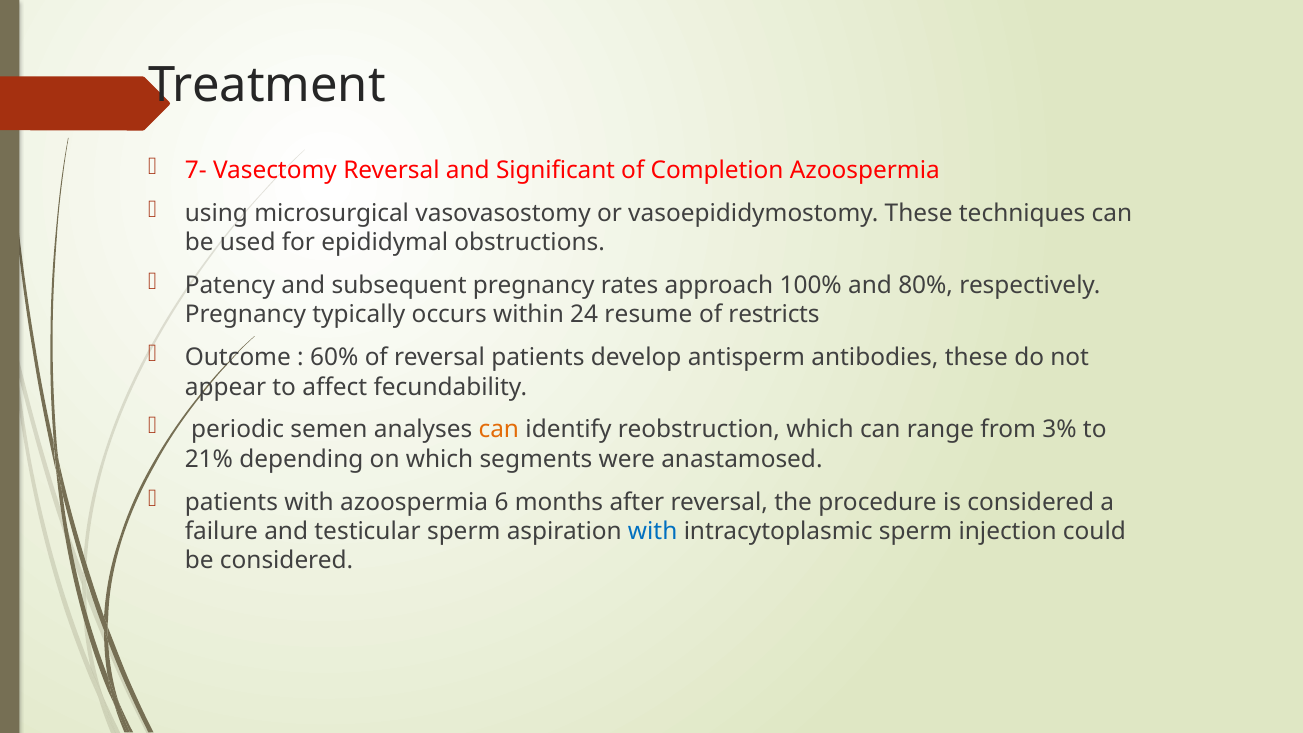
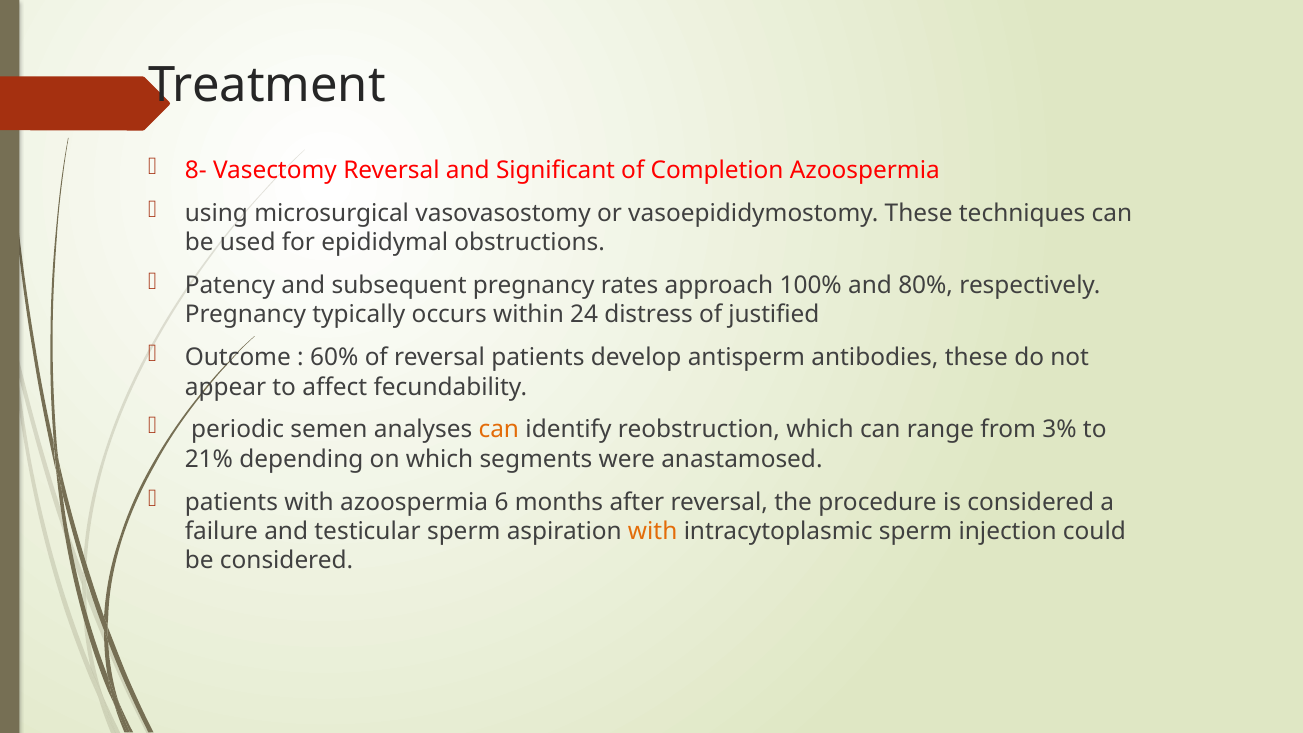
7-: 7- -> 8-
resume: resume -> distress
restricts: restricts -> justified
with at (653, 531) colour: blue -> orange
